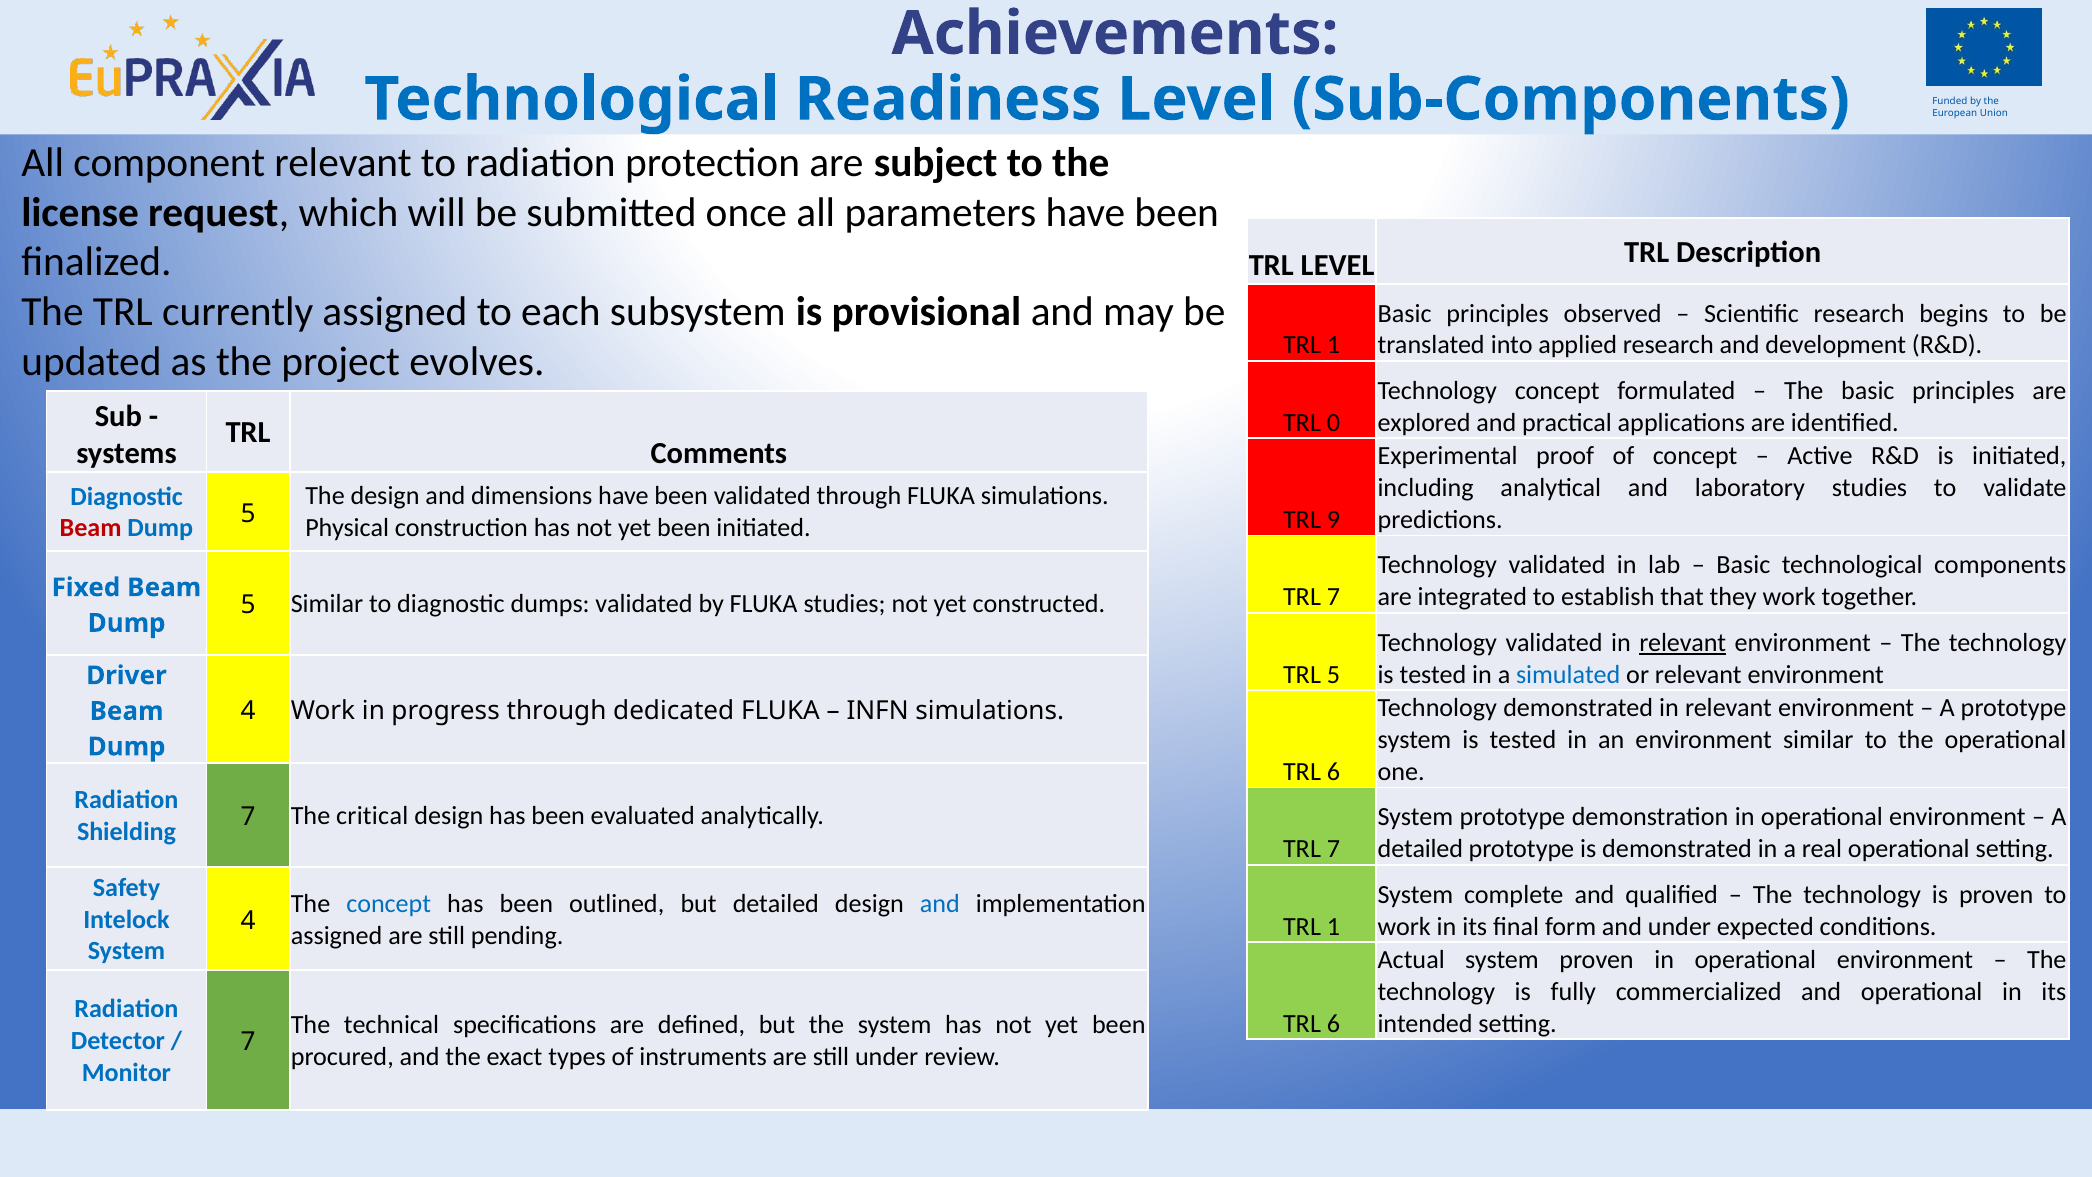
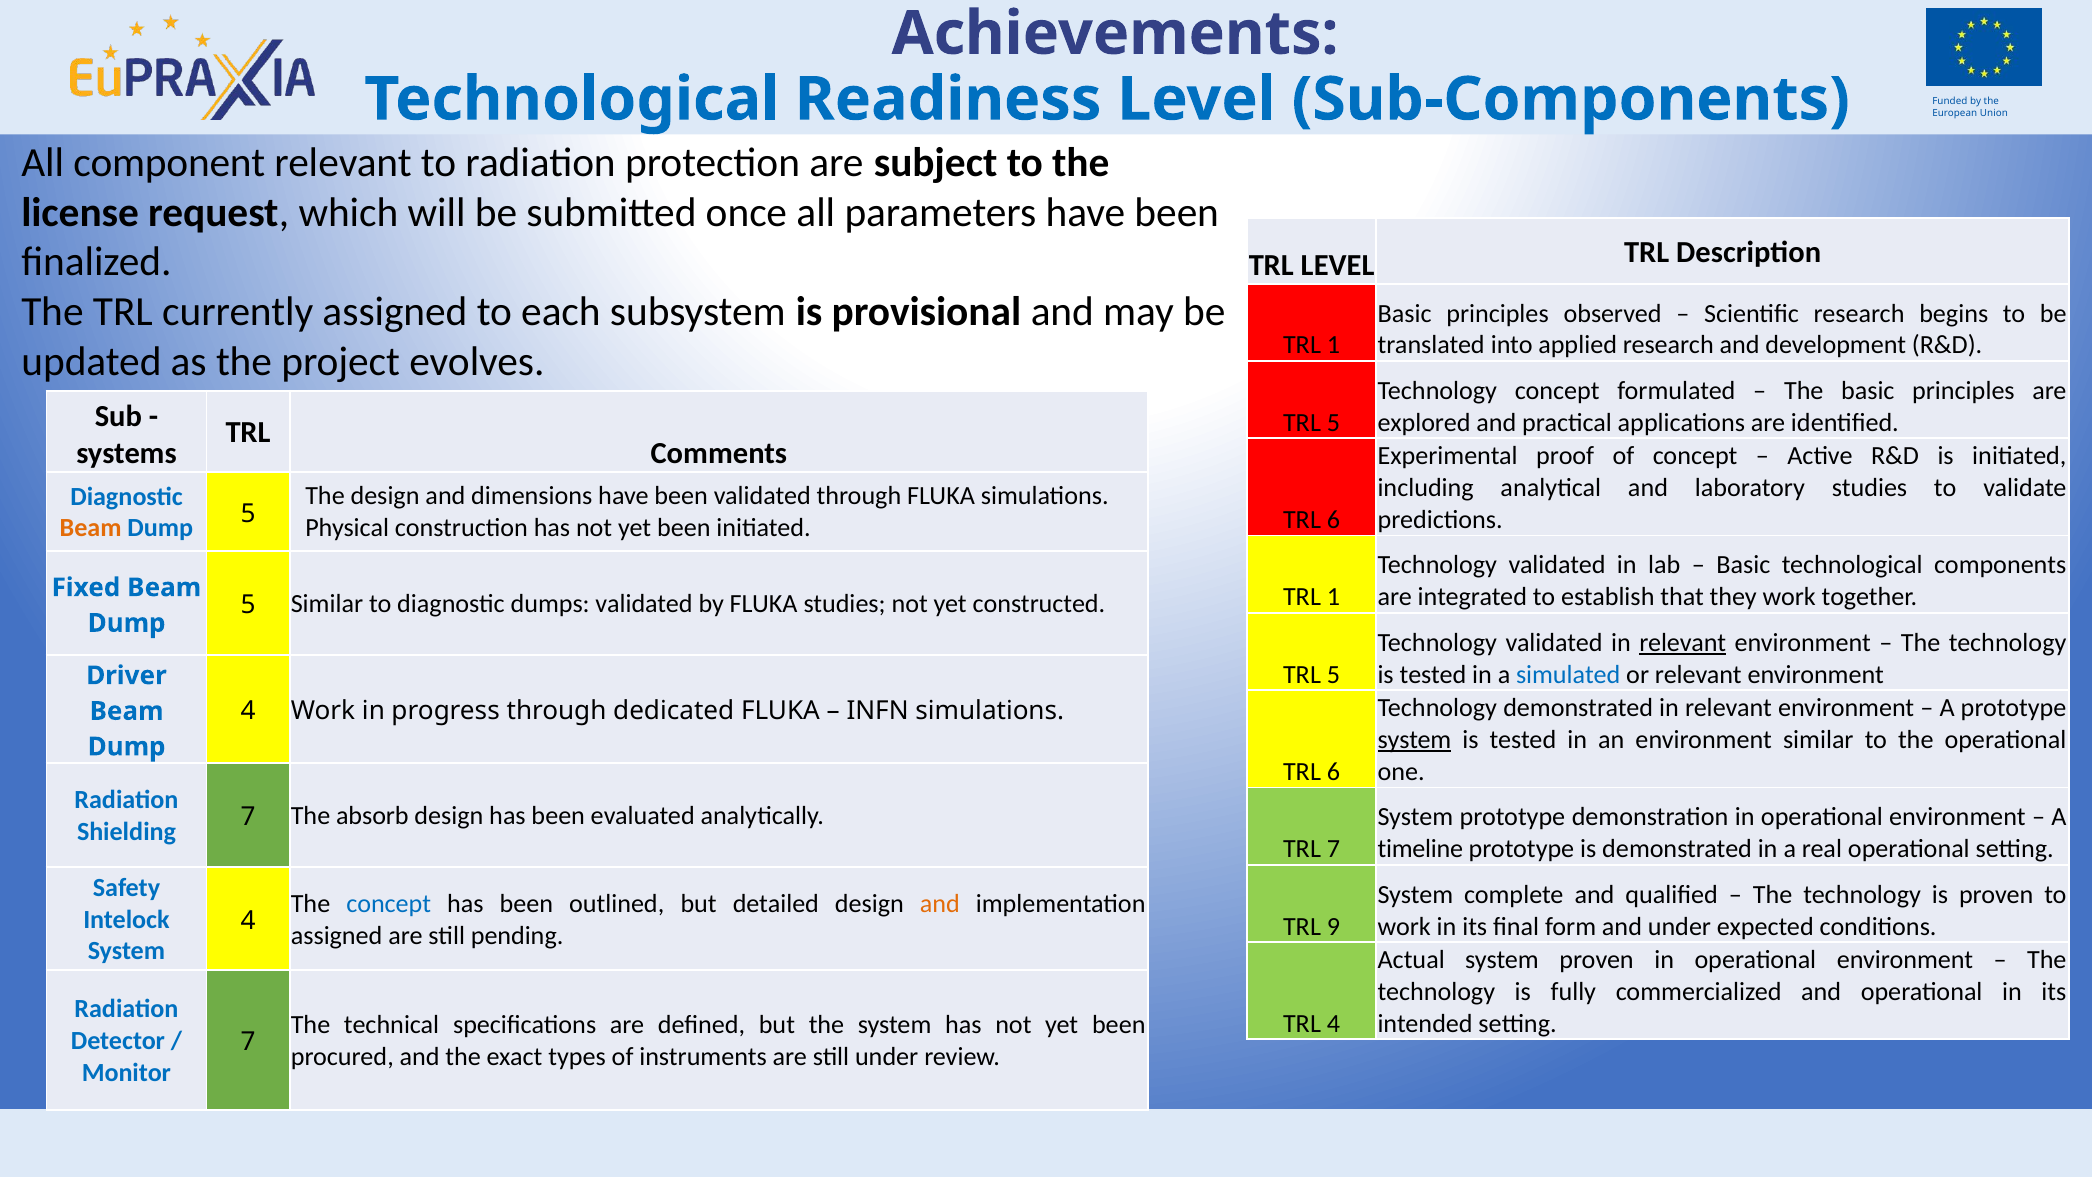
0 at (1333, 423): 0 -> 5
9 at (1333, 520): 9 -> 6
Beam at (91, 528) colour: red -> orange
7 at (1333, 597): 7 -> 1
system at (1415, 740) underline: none -> present
critical: critical -> absorb
detailed at (1420, 849): detailed -> timeline
and at (940, 903) colour: blue -> orange
1 at (1333, 926): 1 -> 9
6 at (1333, 1023): 6 -> 4
